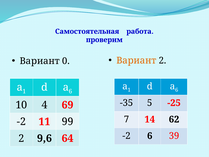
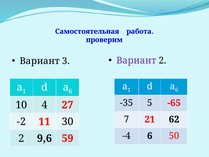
0: 0 -> 3
Вариант at (136, 60) colour: orange -> purple
-25: -25 -> -65
69: 69 -> 27
14: 14 -> 21
99: 99 -> 30
-2 at (127, 136): -2 -> -4
39: 39 -> 50
64: 64 -> 59
